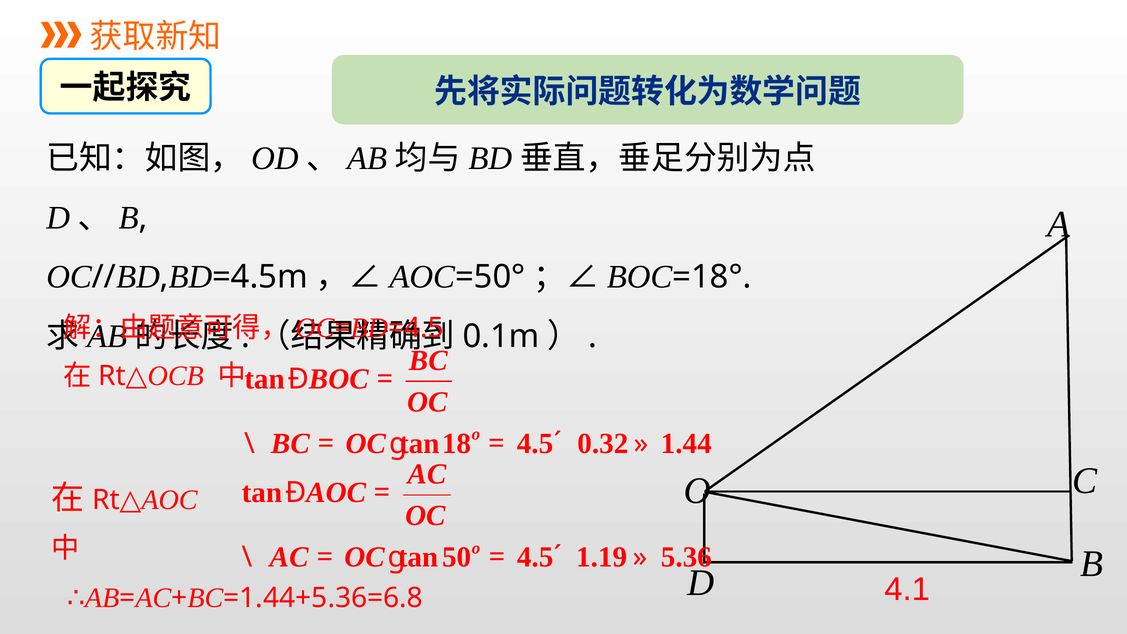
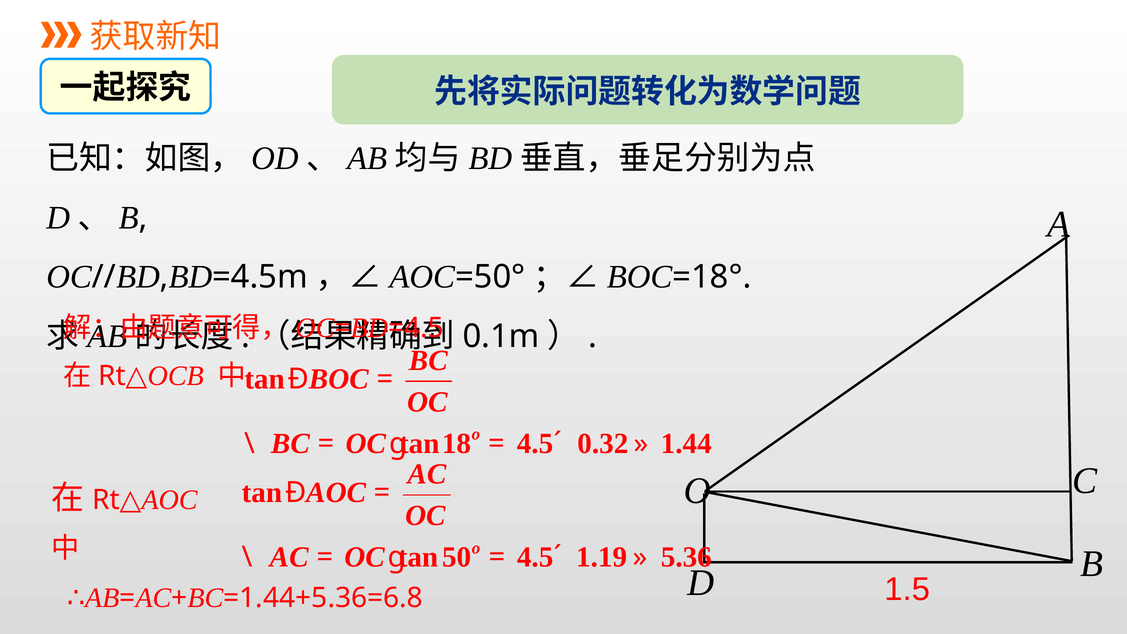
4.1: 4.1 -> 1.5
